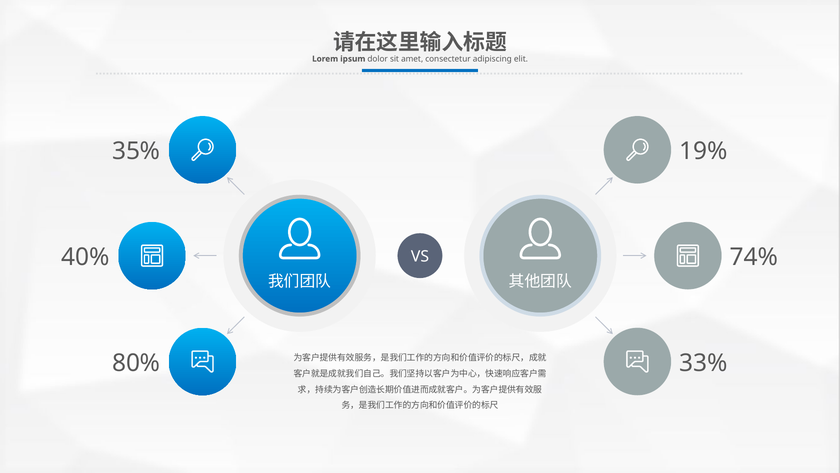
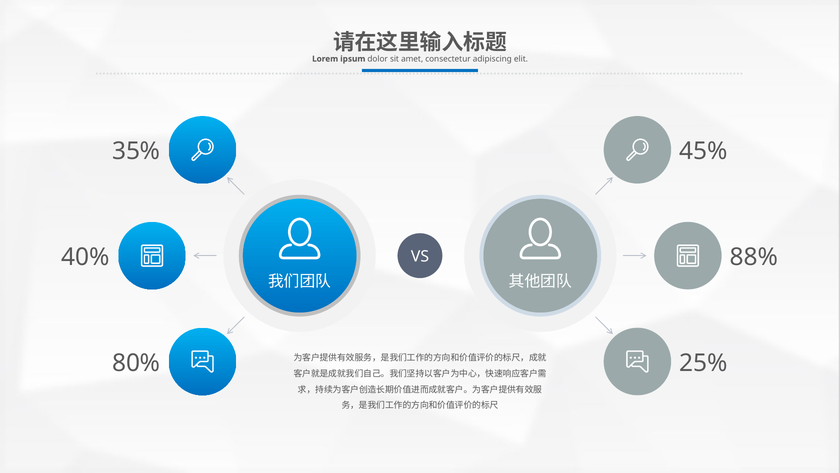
19%: 19% -> 45%
74%: 74% -> 88%
33%: 33% -> 25%
